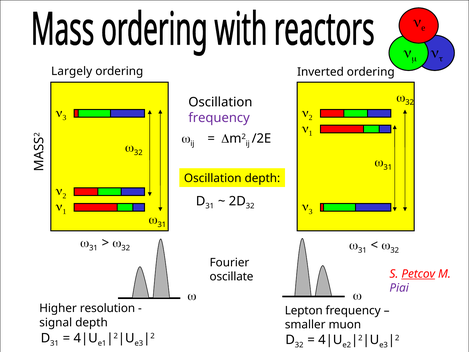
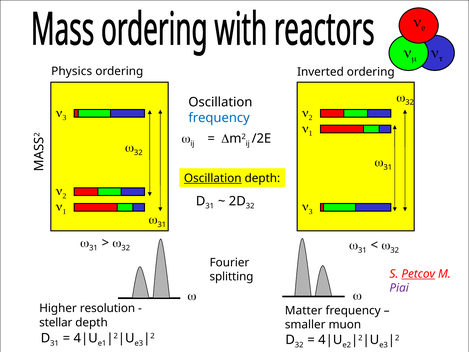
Largely: Largely -> Physics
frequency at (219, 118) colour: purple -> blue
Oscillation at (213, 178) underline: none -> present
oscillate: oscillate -> splitting
Lepton: Lepton -> Matter
signal: signal -> stellar
